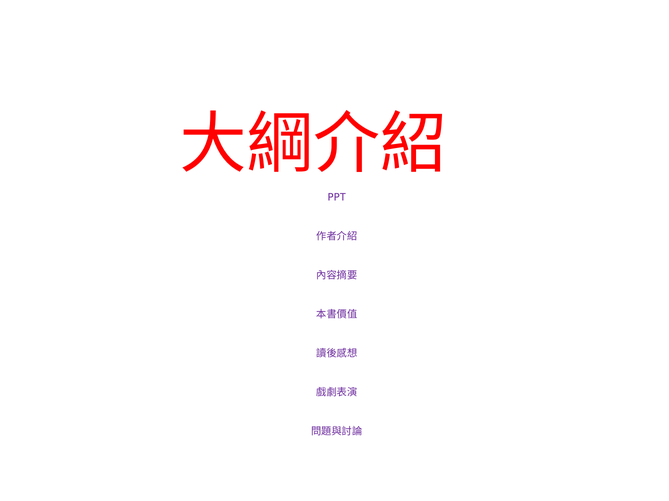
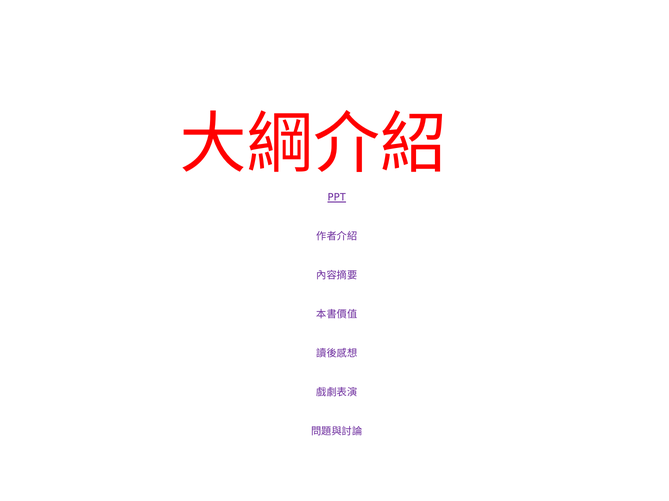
PPT underline: none -> present
